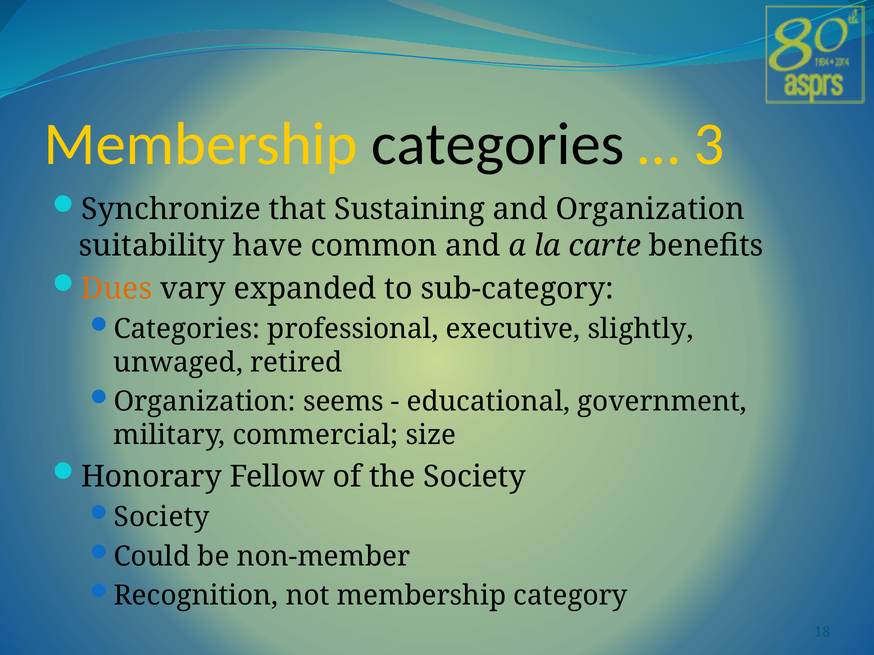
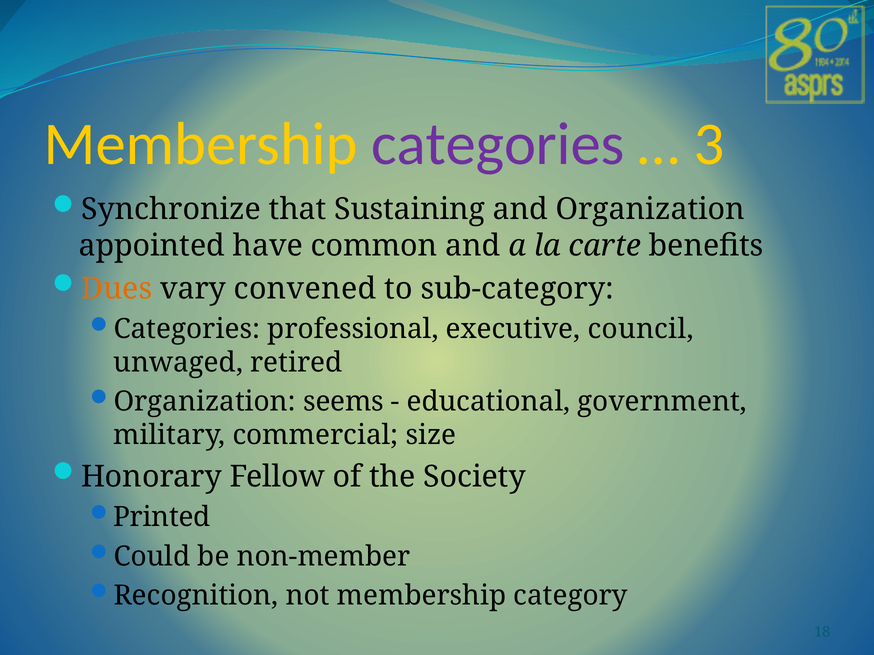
categories at (498, 144) colour: black -> purple
suitability: suitability -> appointed
expanded: expanded -> convened
slightly: slightly -> council
Society at (162, 518): Society -> Printed
